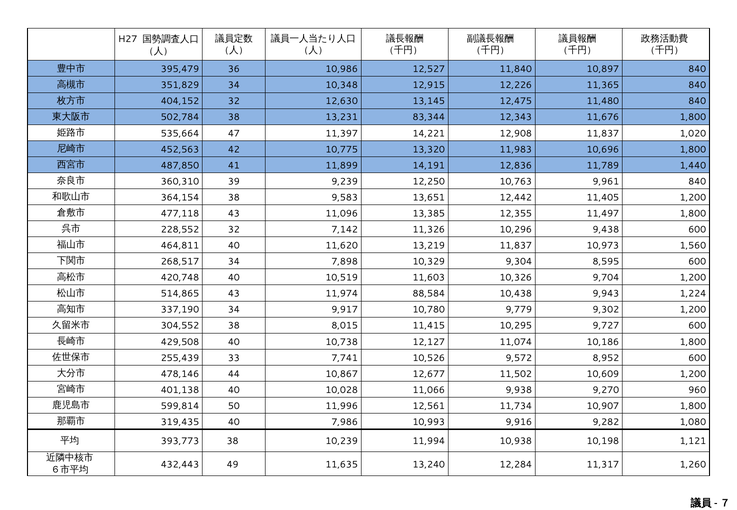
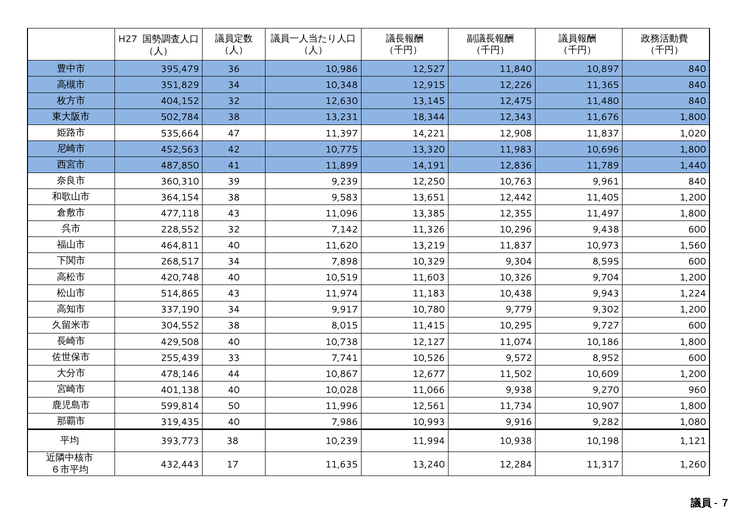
83,344: 83,344 -> 18,344
88,584: 88,584 -> 11,183
49: 49 -> 17
